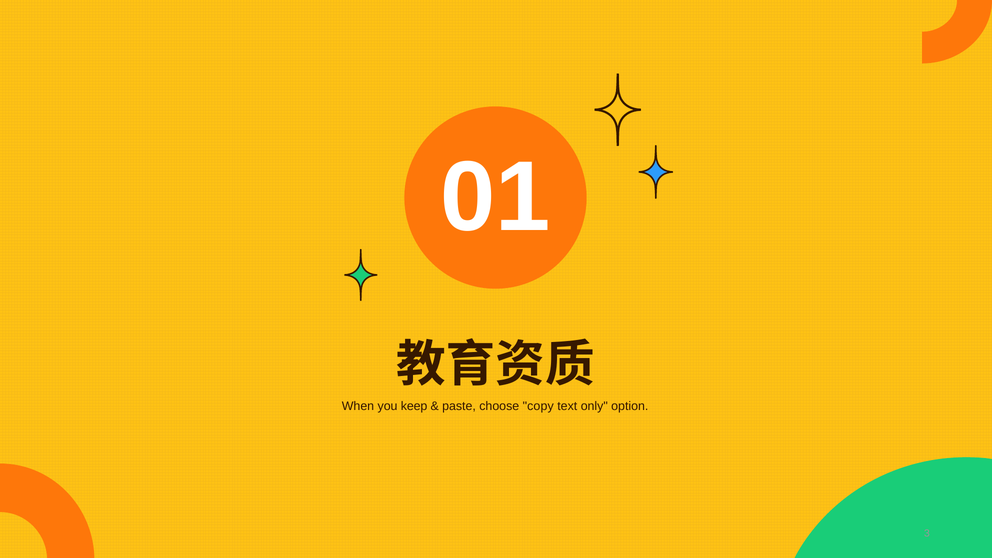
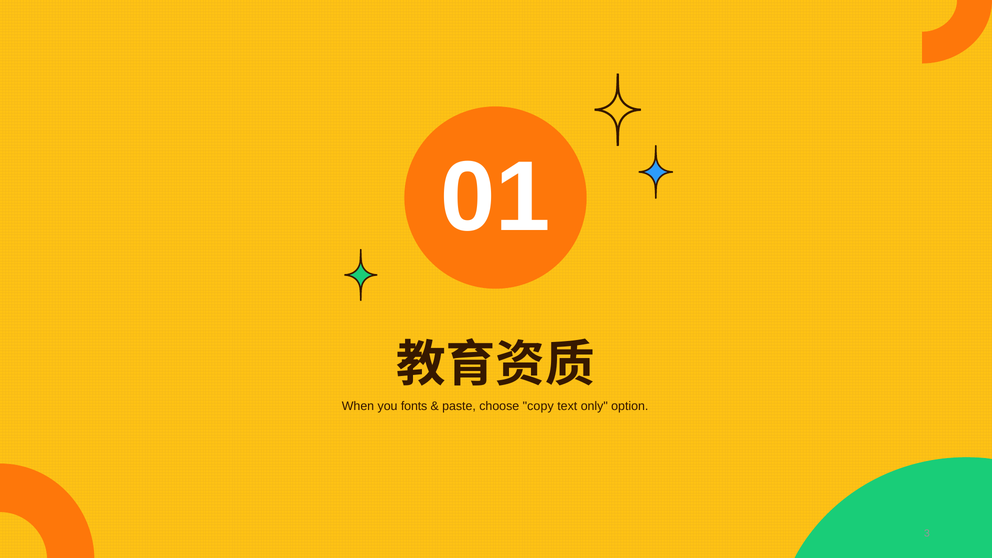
keep: keep -> fonts
